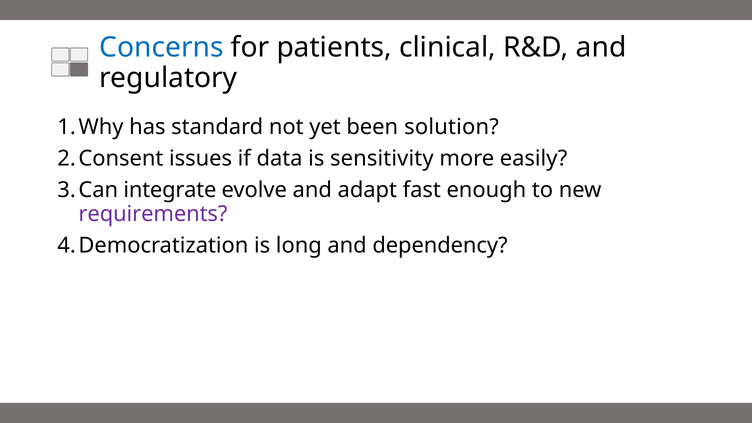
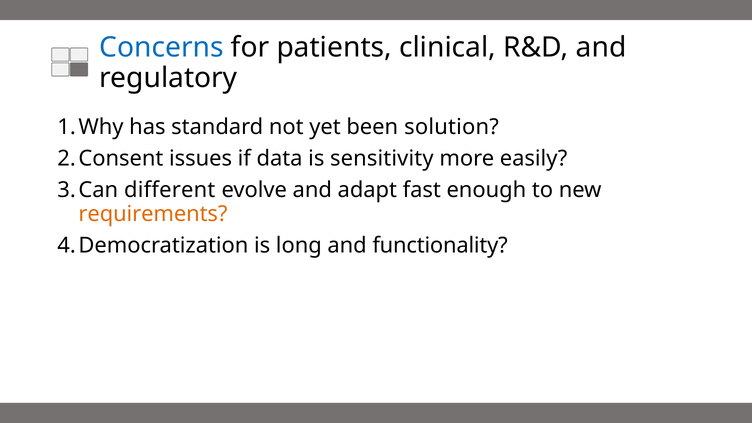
integrate: integrate -> different
requirements colour: purple -> orange
dependency: dependency -> functionality
